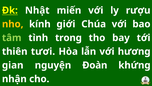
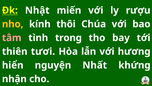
giới: giới -> thôi
tâm colour: light green -> pink
gian: gian -> hiển
Đoàn: Đoàn -> Nhất
